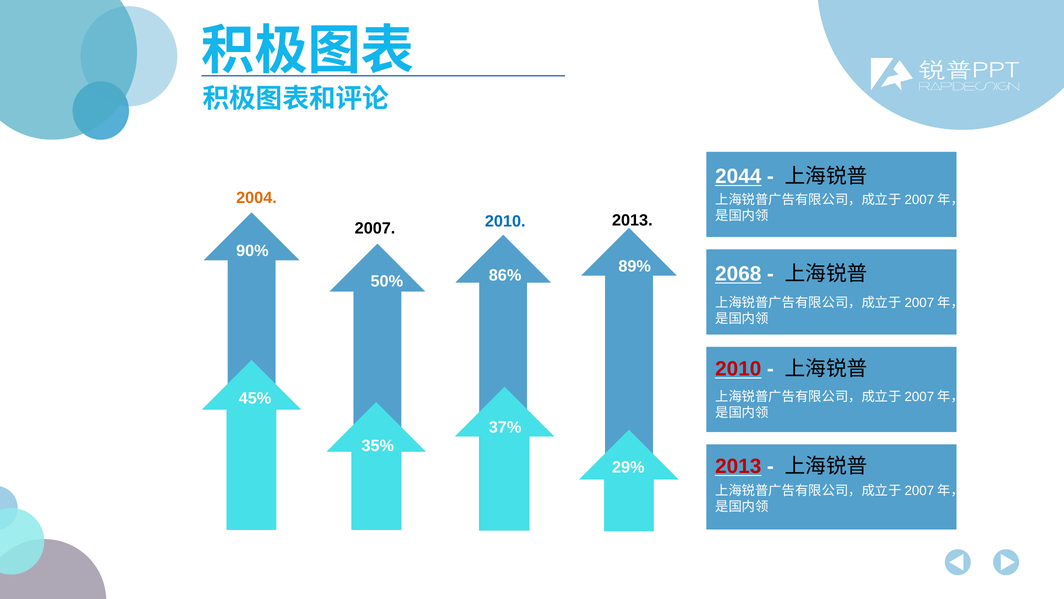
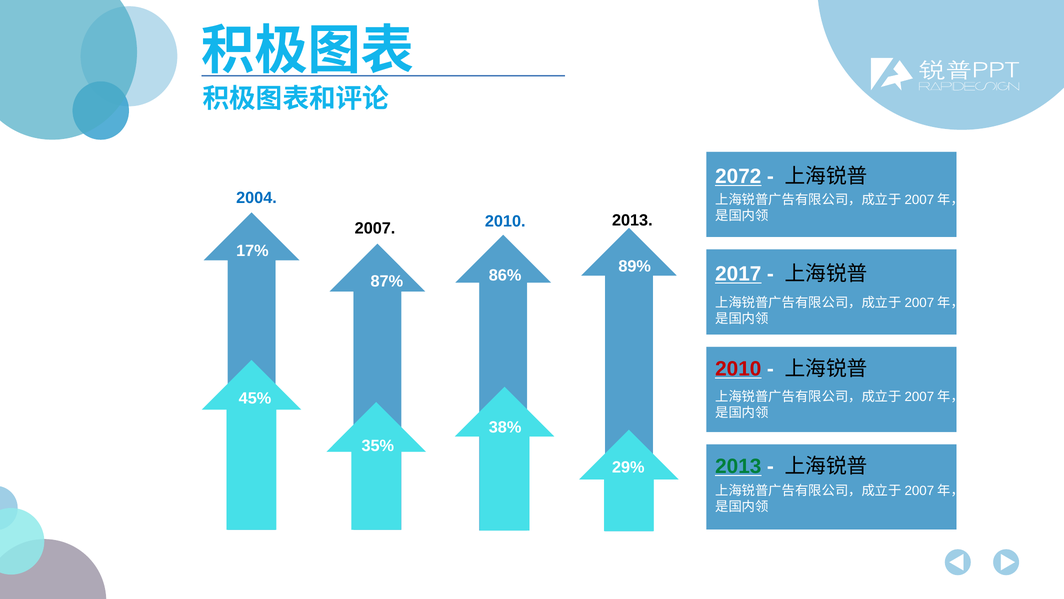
2044: 2044 -> 2072
2004 colour: orange -> blue
90%: 90% -> 17%
2068: 2068 -> 2017
50%: 50% -> 87%
37%: 37% -> 38%
2013 at (738, 466) colour: red -> green
